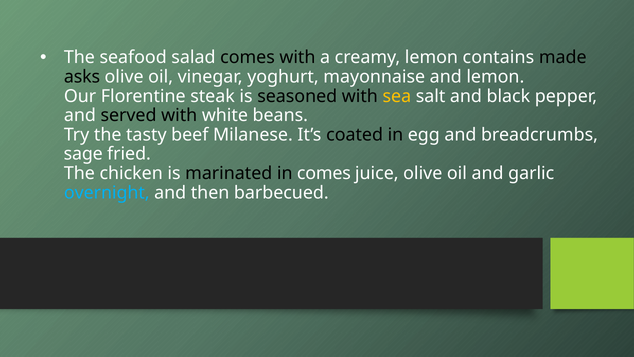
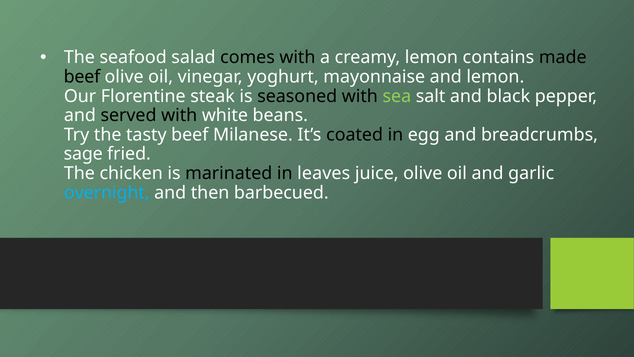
asks at (82, 77): asks -> beef
sea colour: yellow -> light green
in comes: comes -> leaves
